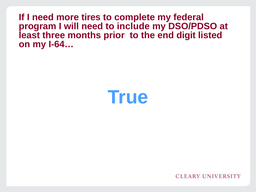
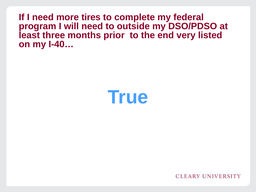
include: include -> outside
digit: digit -> very
I-64…: I-64… -> I-40…
